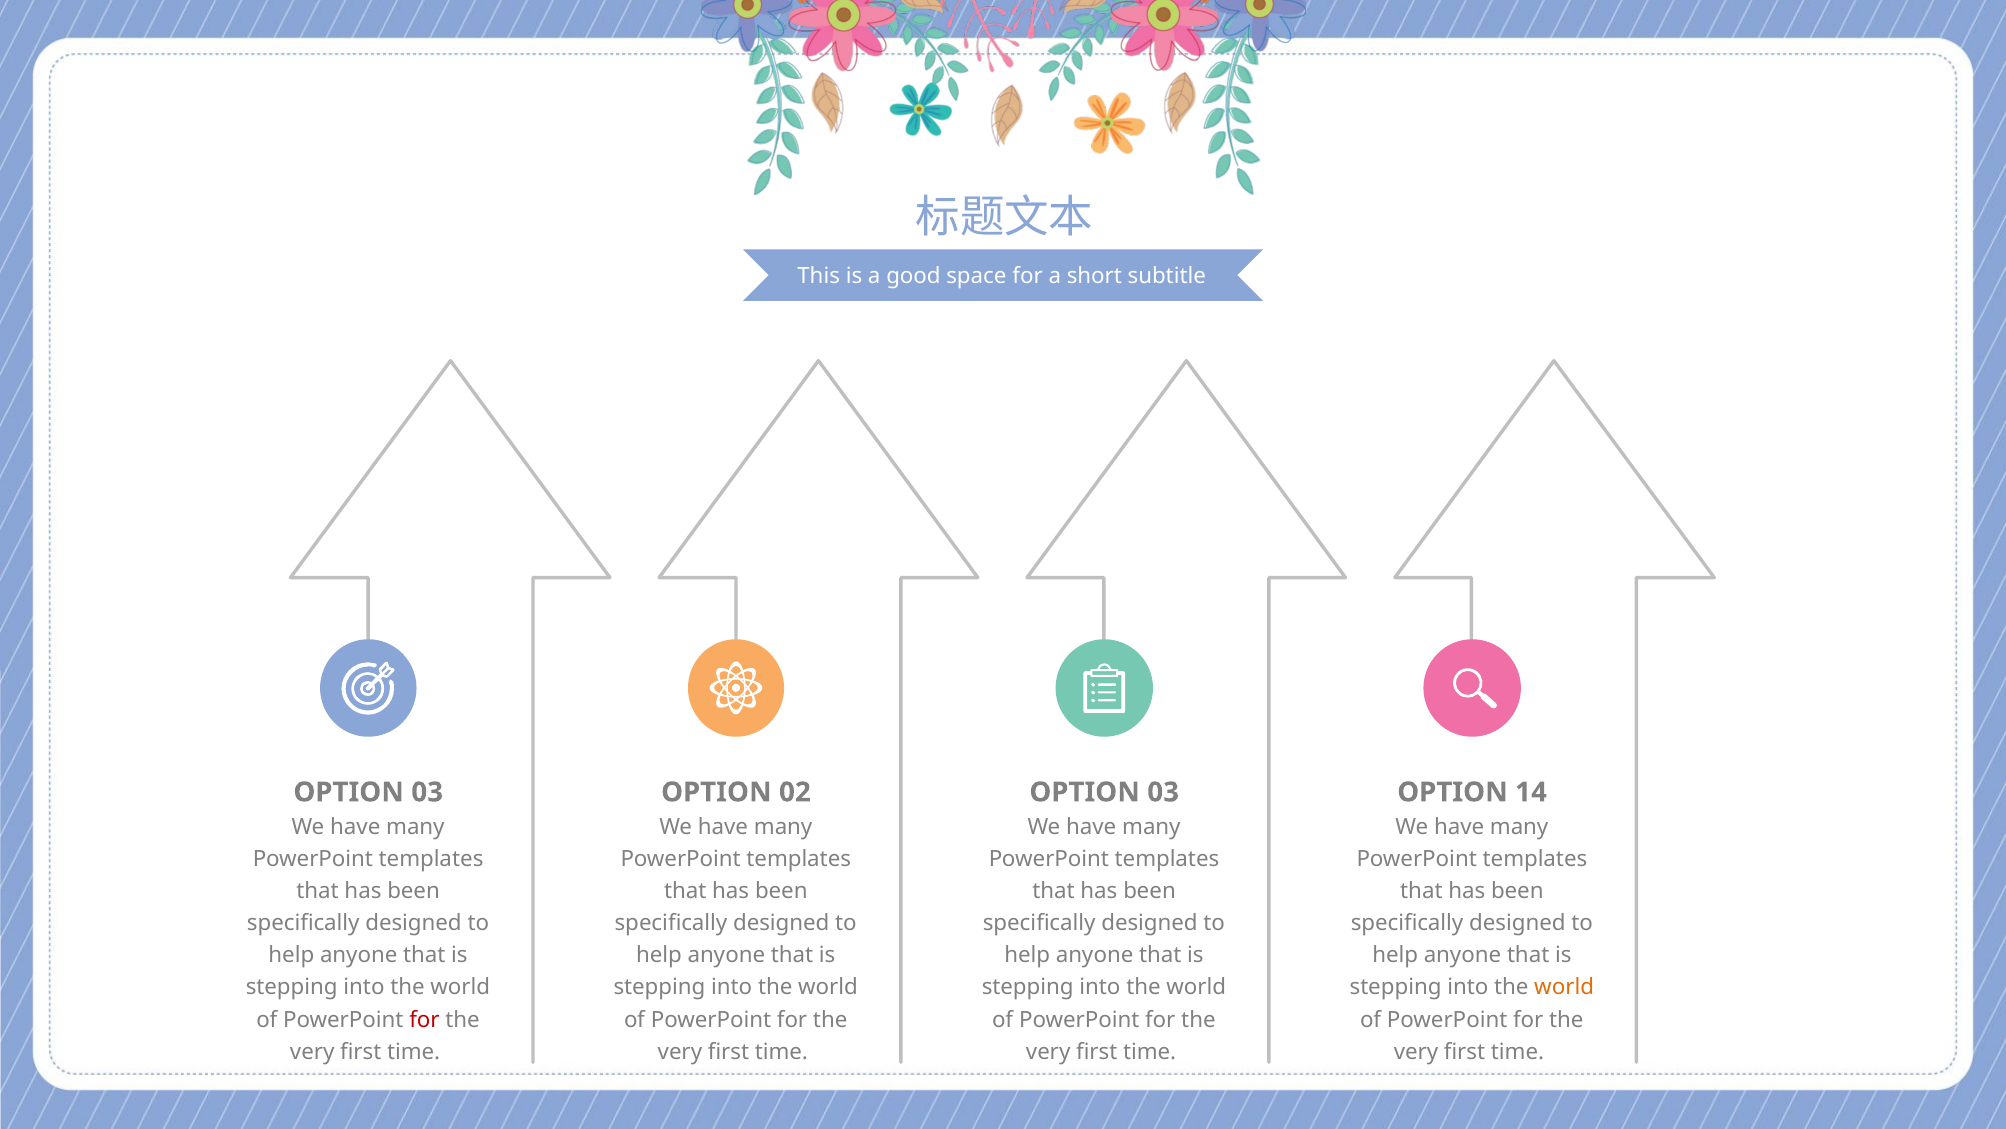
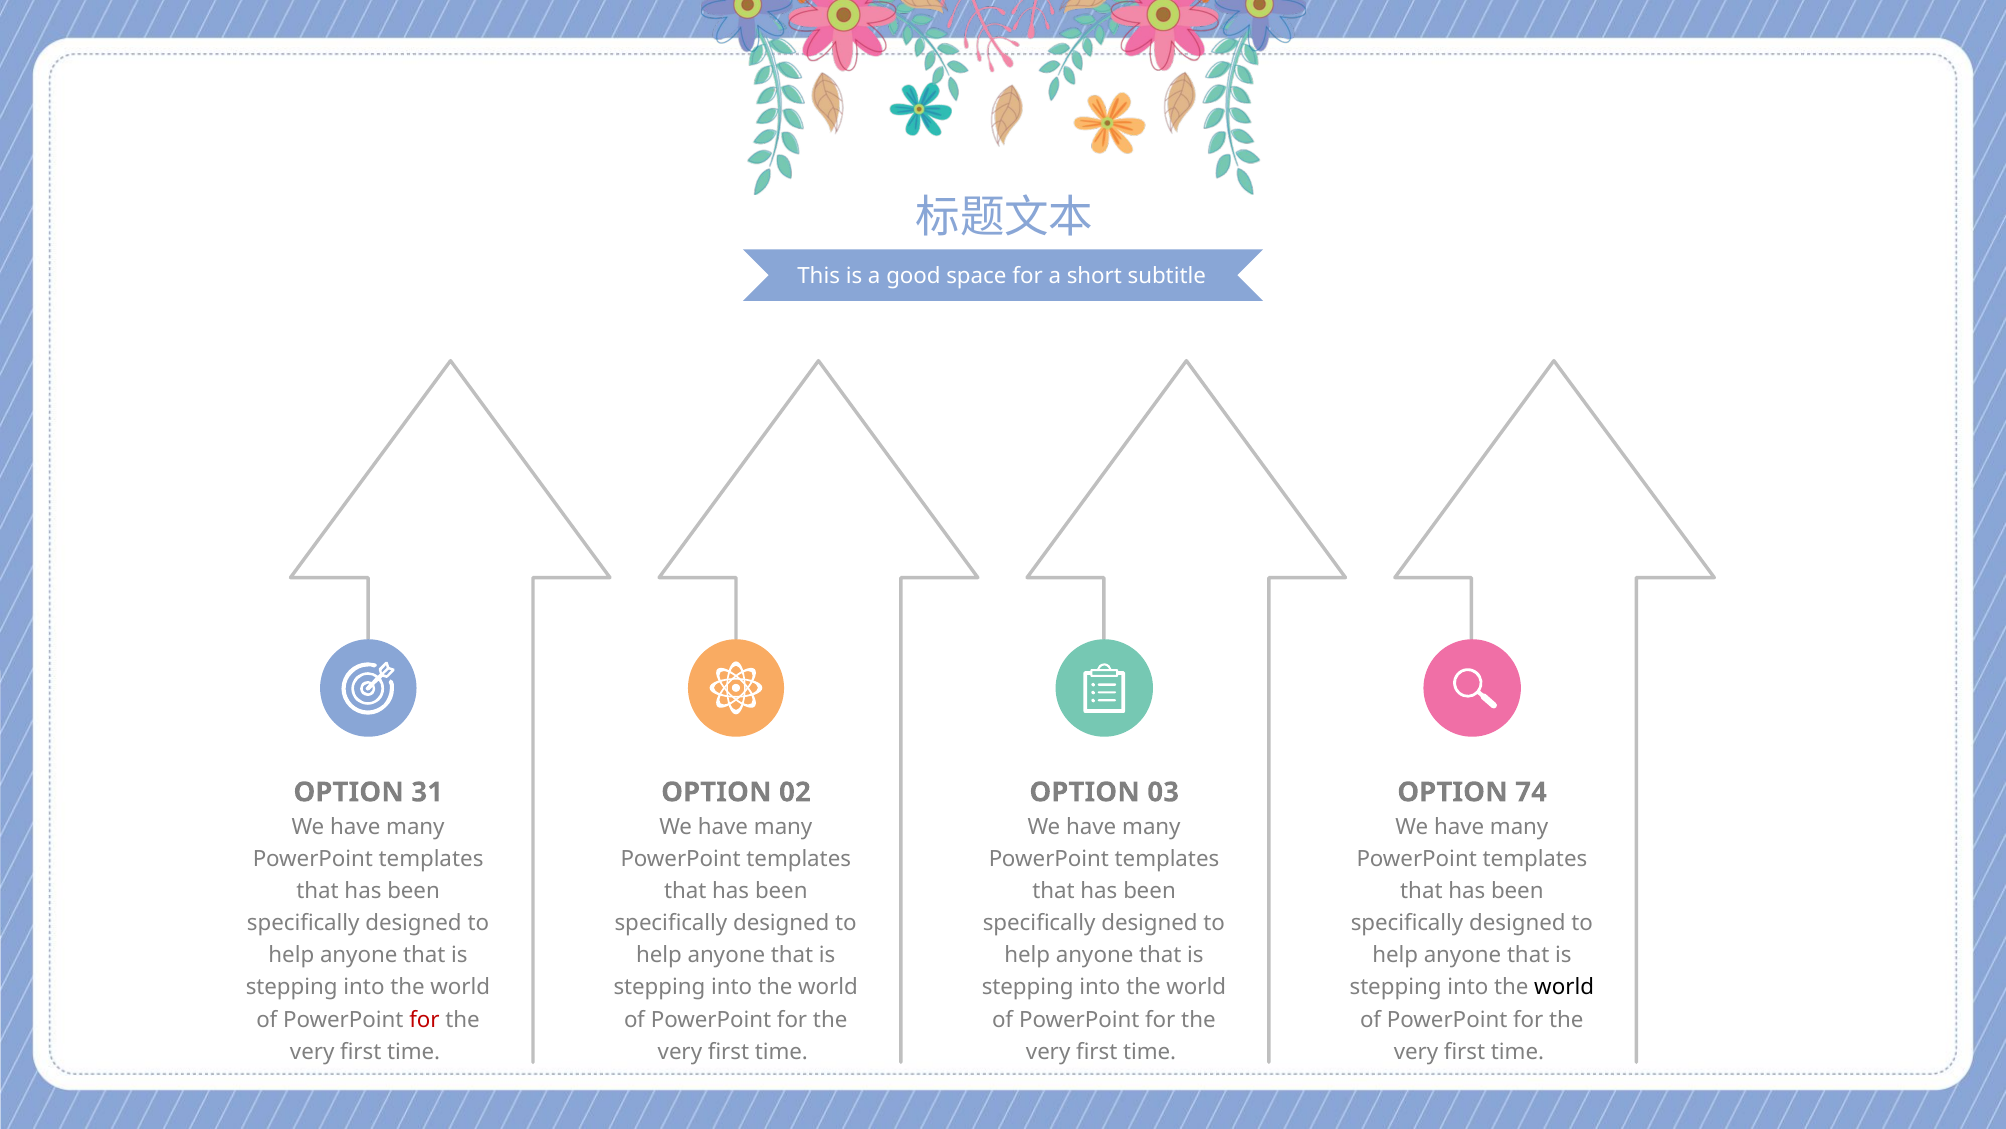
03 at (427, 792): 03 -> 31
14: 14 -> 74
world at (1564, 987) colour: orange -> black
